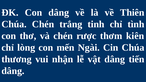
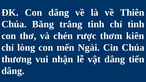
Chúa Chén: Chén -> Băng
